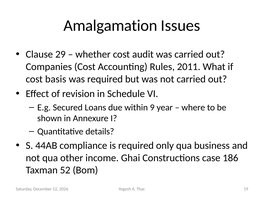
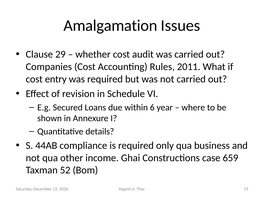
basis: basis -> entry
9: 9 -> 6
186: 186 -> 659
